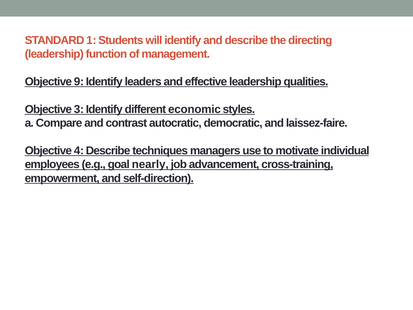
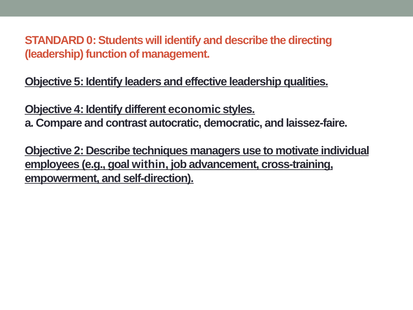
1: 1 -> 0
9: 9 -> 5
3: 3 -> 4
4: 4 -> 2
nearly: nearly -> within
